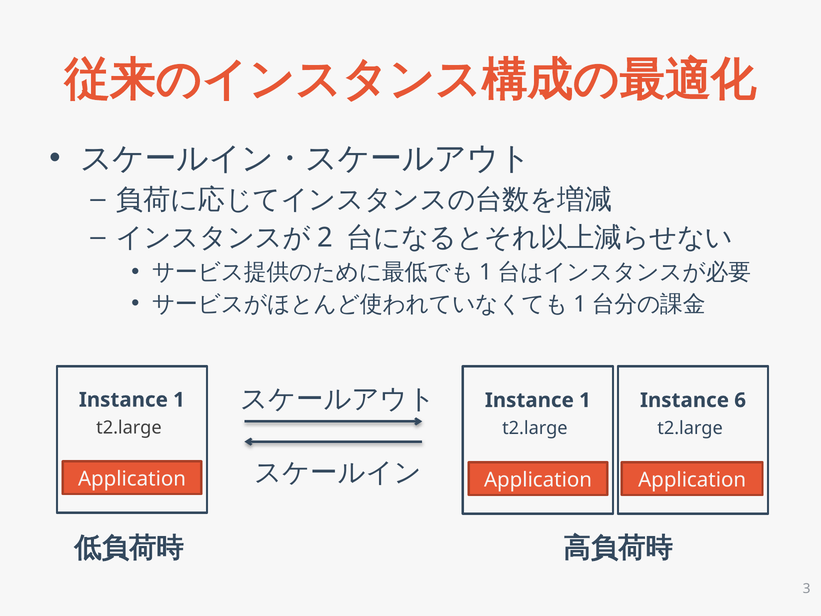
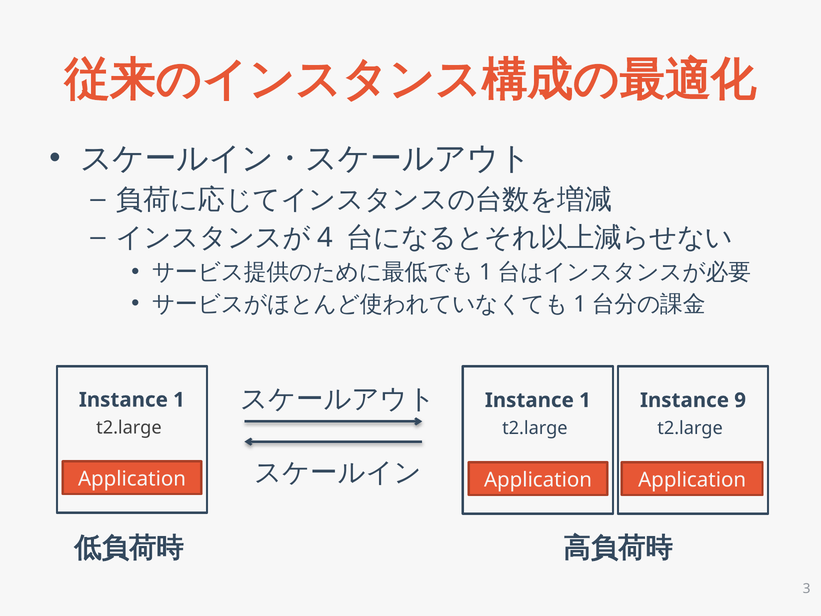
2: 2 -> 4
6: 6 -> 9
